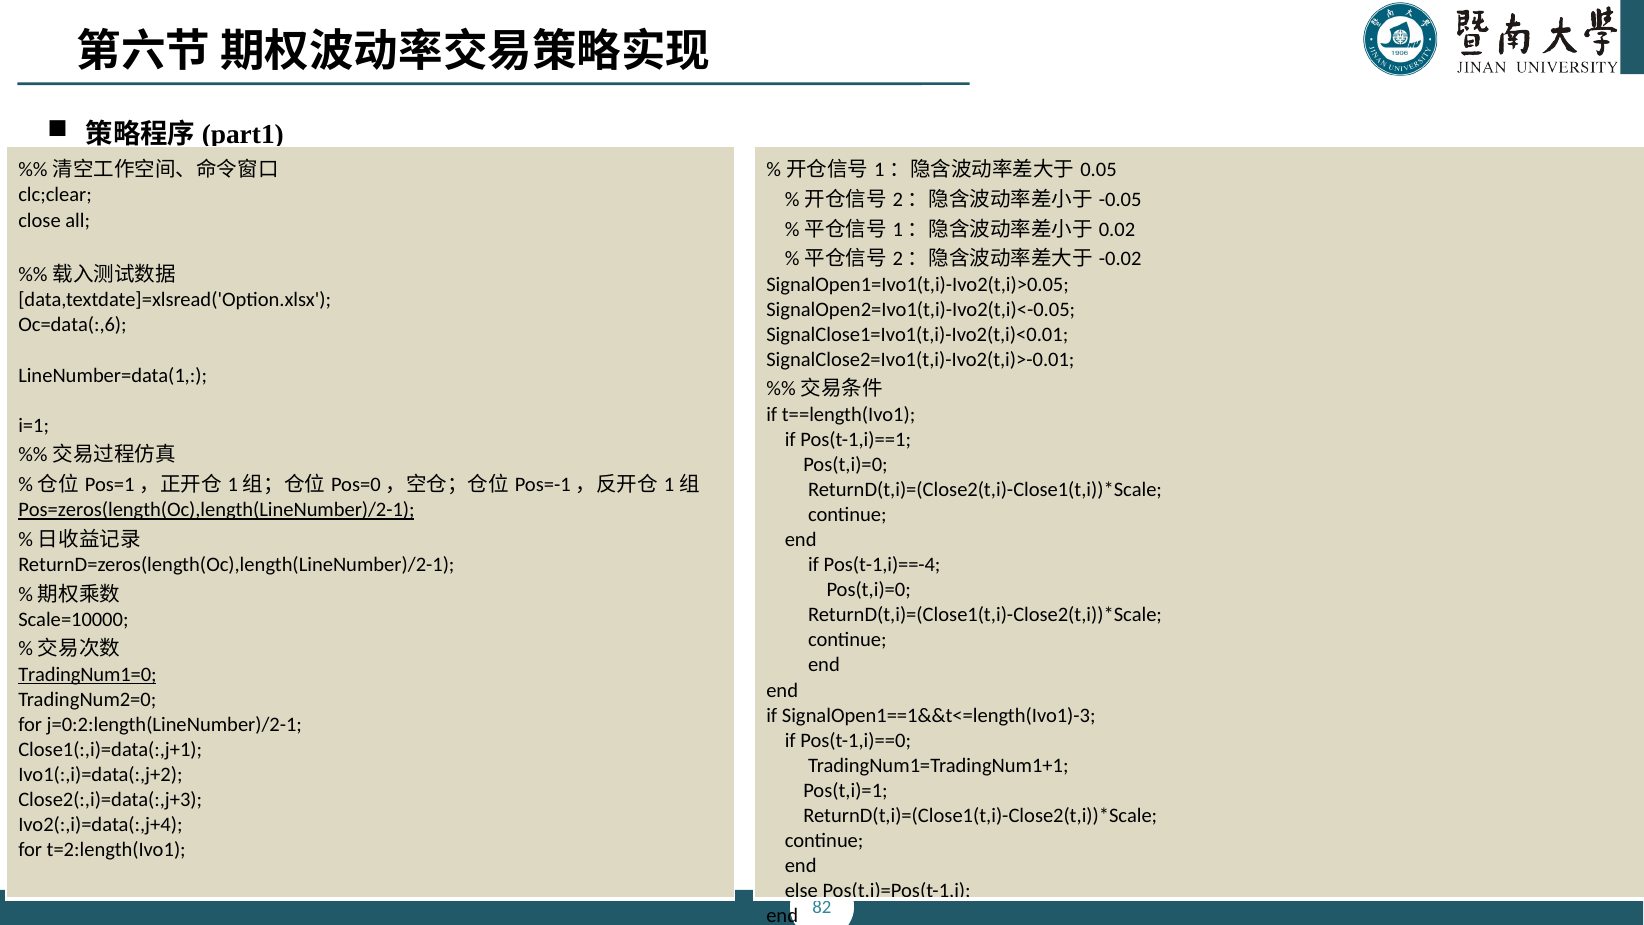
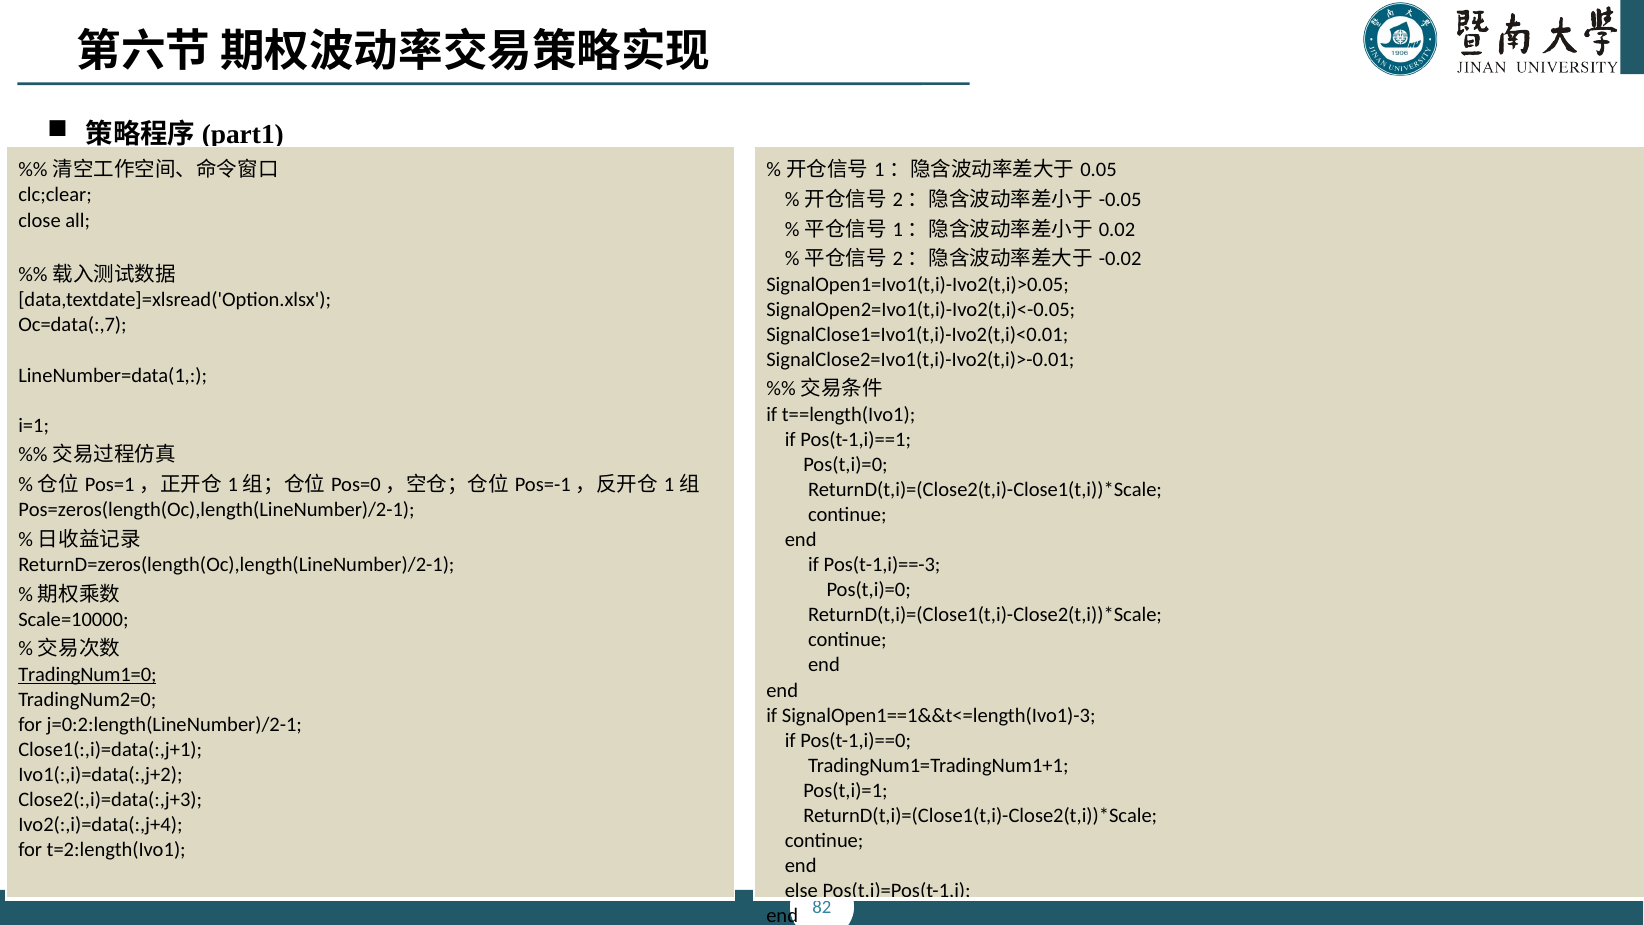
Oc=data(:,6: Oc=data(:,6 -> Oc=data(:,7
Pos=zeros(length(Oc),length(LineNumber)/2-1 underline: present -> none
Pos(t-1,i)==-4: Pos(t-1,i)==-4 -> Pos(t-1,i)==-3
